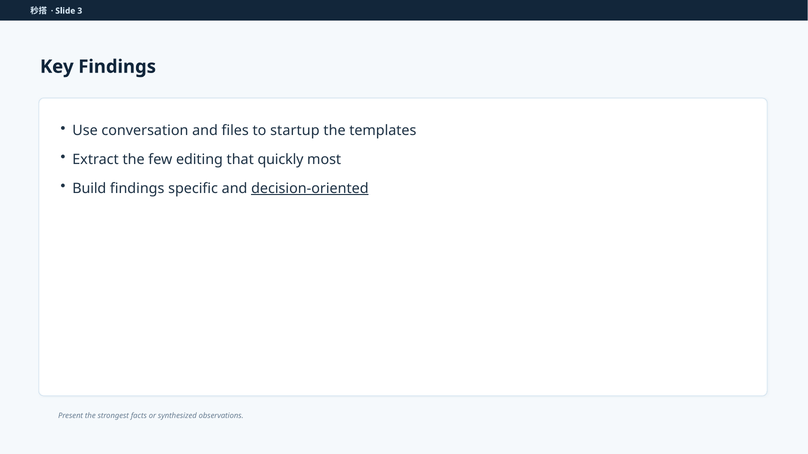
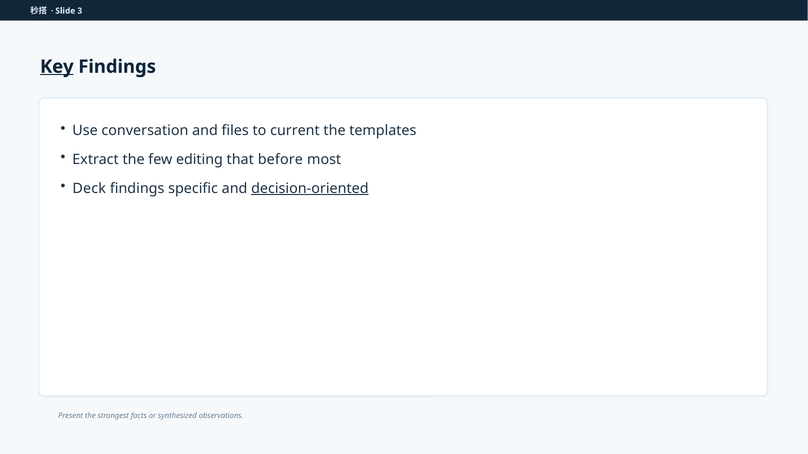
Key underline: none -> present
startup: startup -> current
quickly: quickly -> before
Build: Build -> Deck
